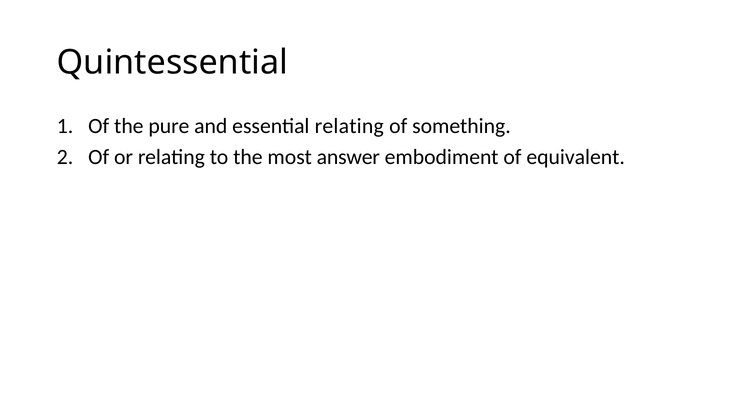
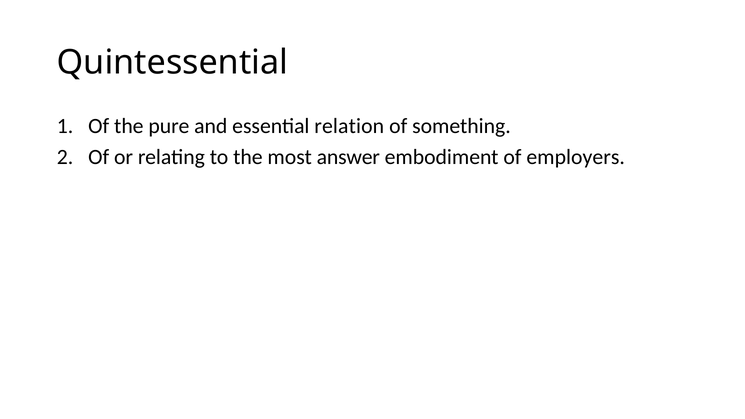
essential relating: relating -> relation
equivalent: equivalent -> employers
